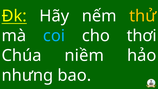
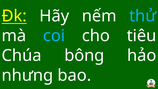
thử colour: yellow -> light blue
thơi: thơi -> tiêu
niềm: niềm -> bông
